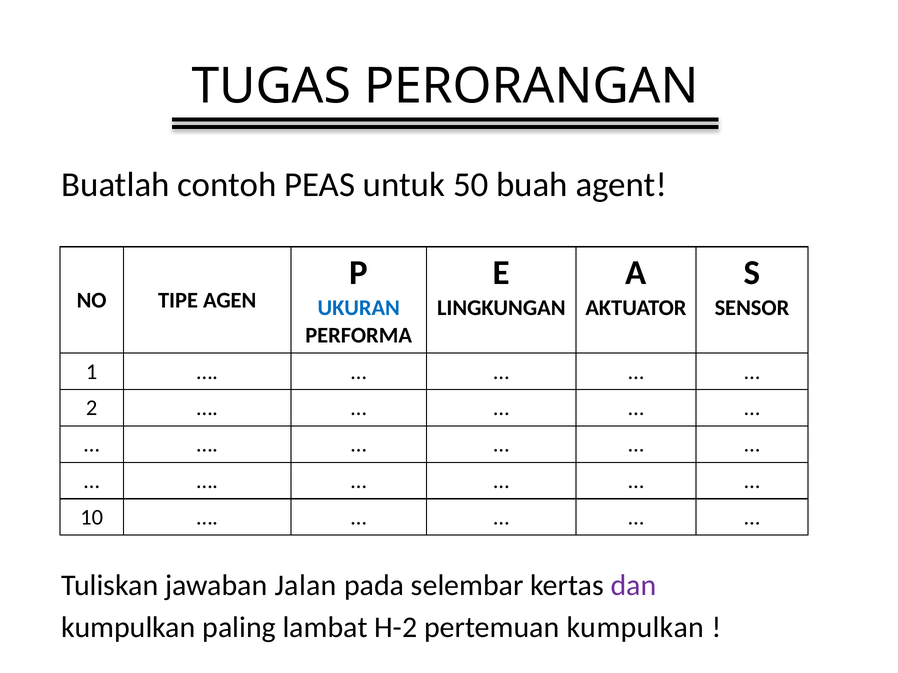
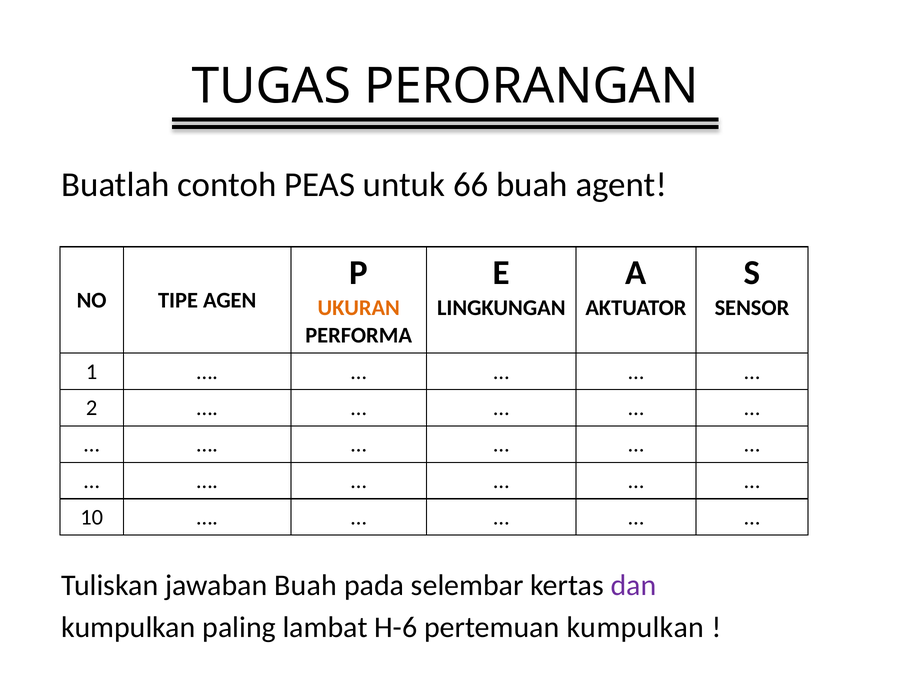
50: 50 -> 66
UKURAN colour: blue -> orange
jawaban Jalan: Jalan -> Buah
H-2: H-2 -> H-6
